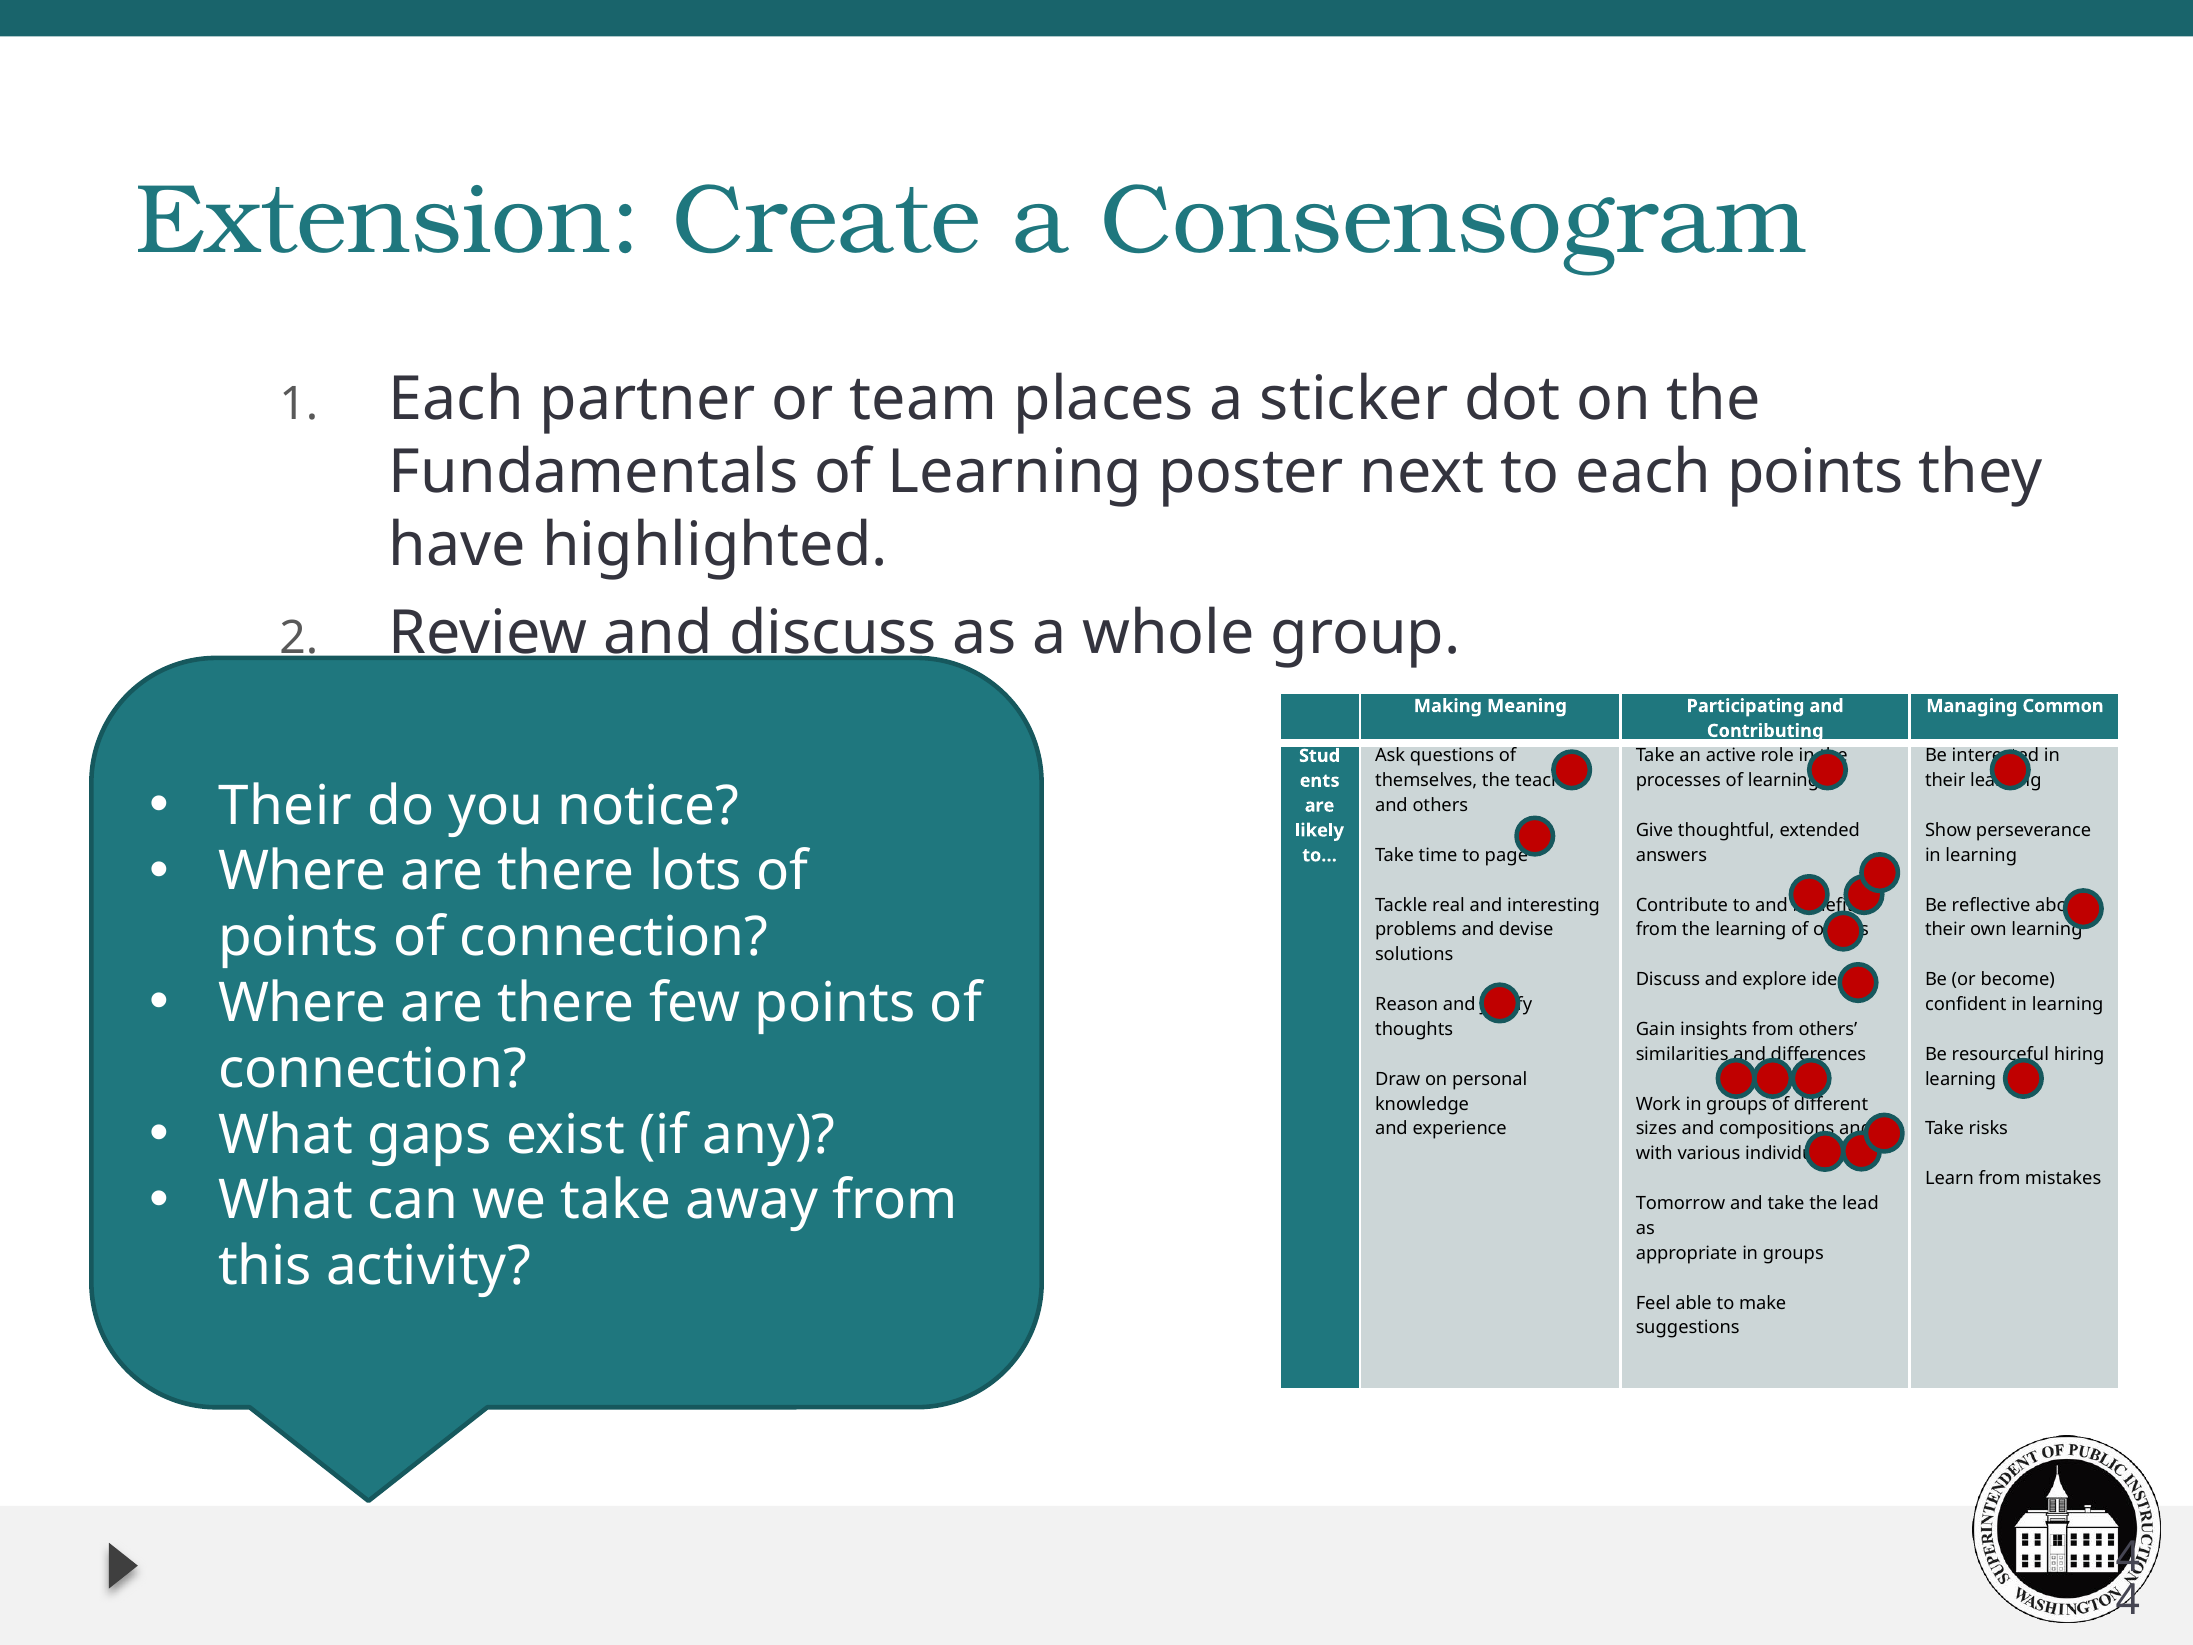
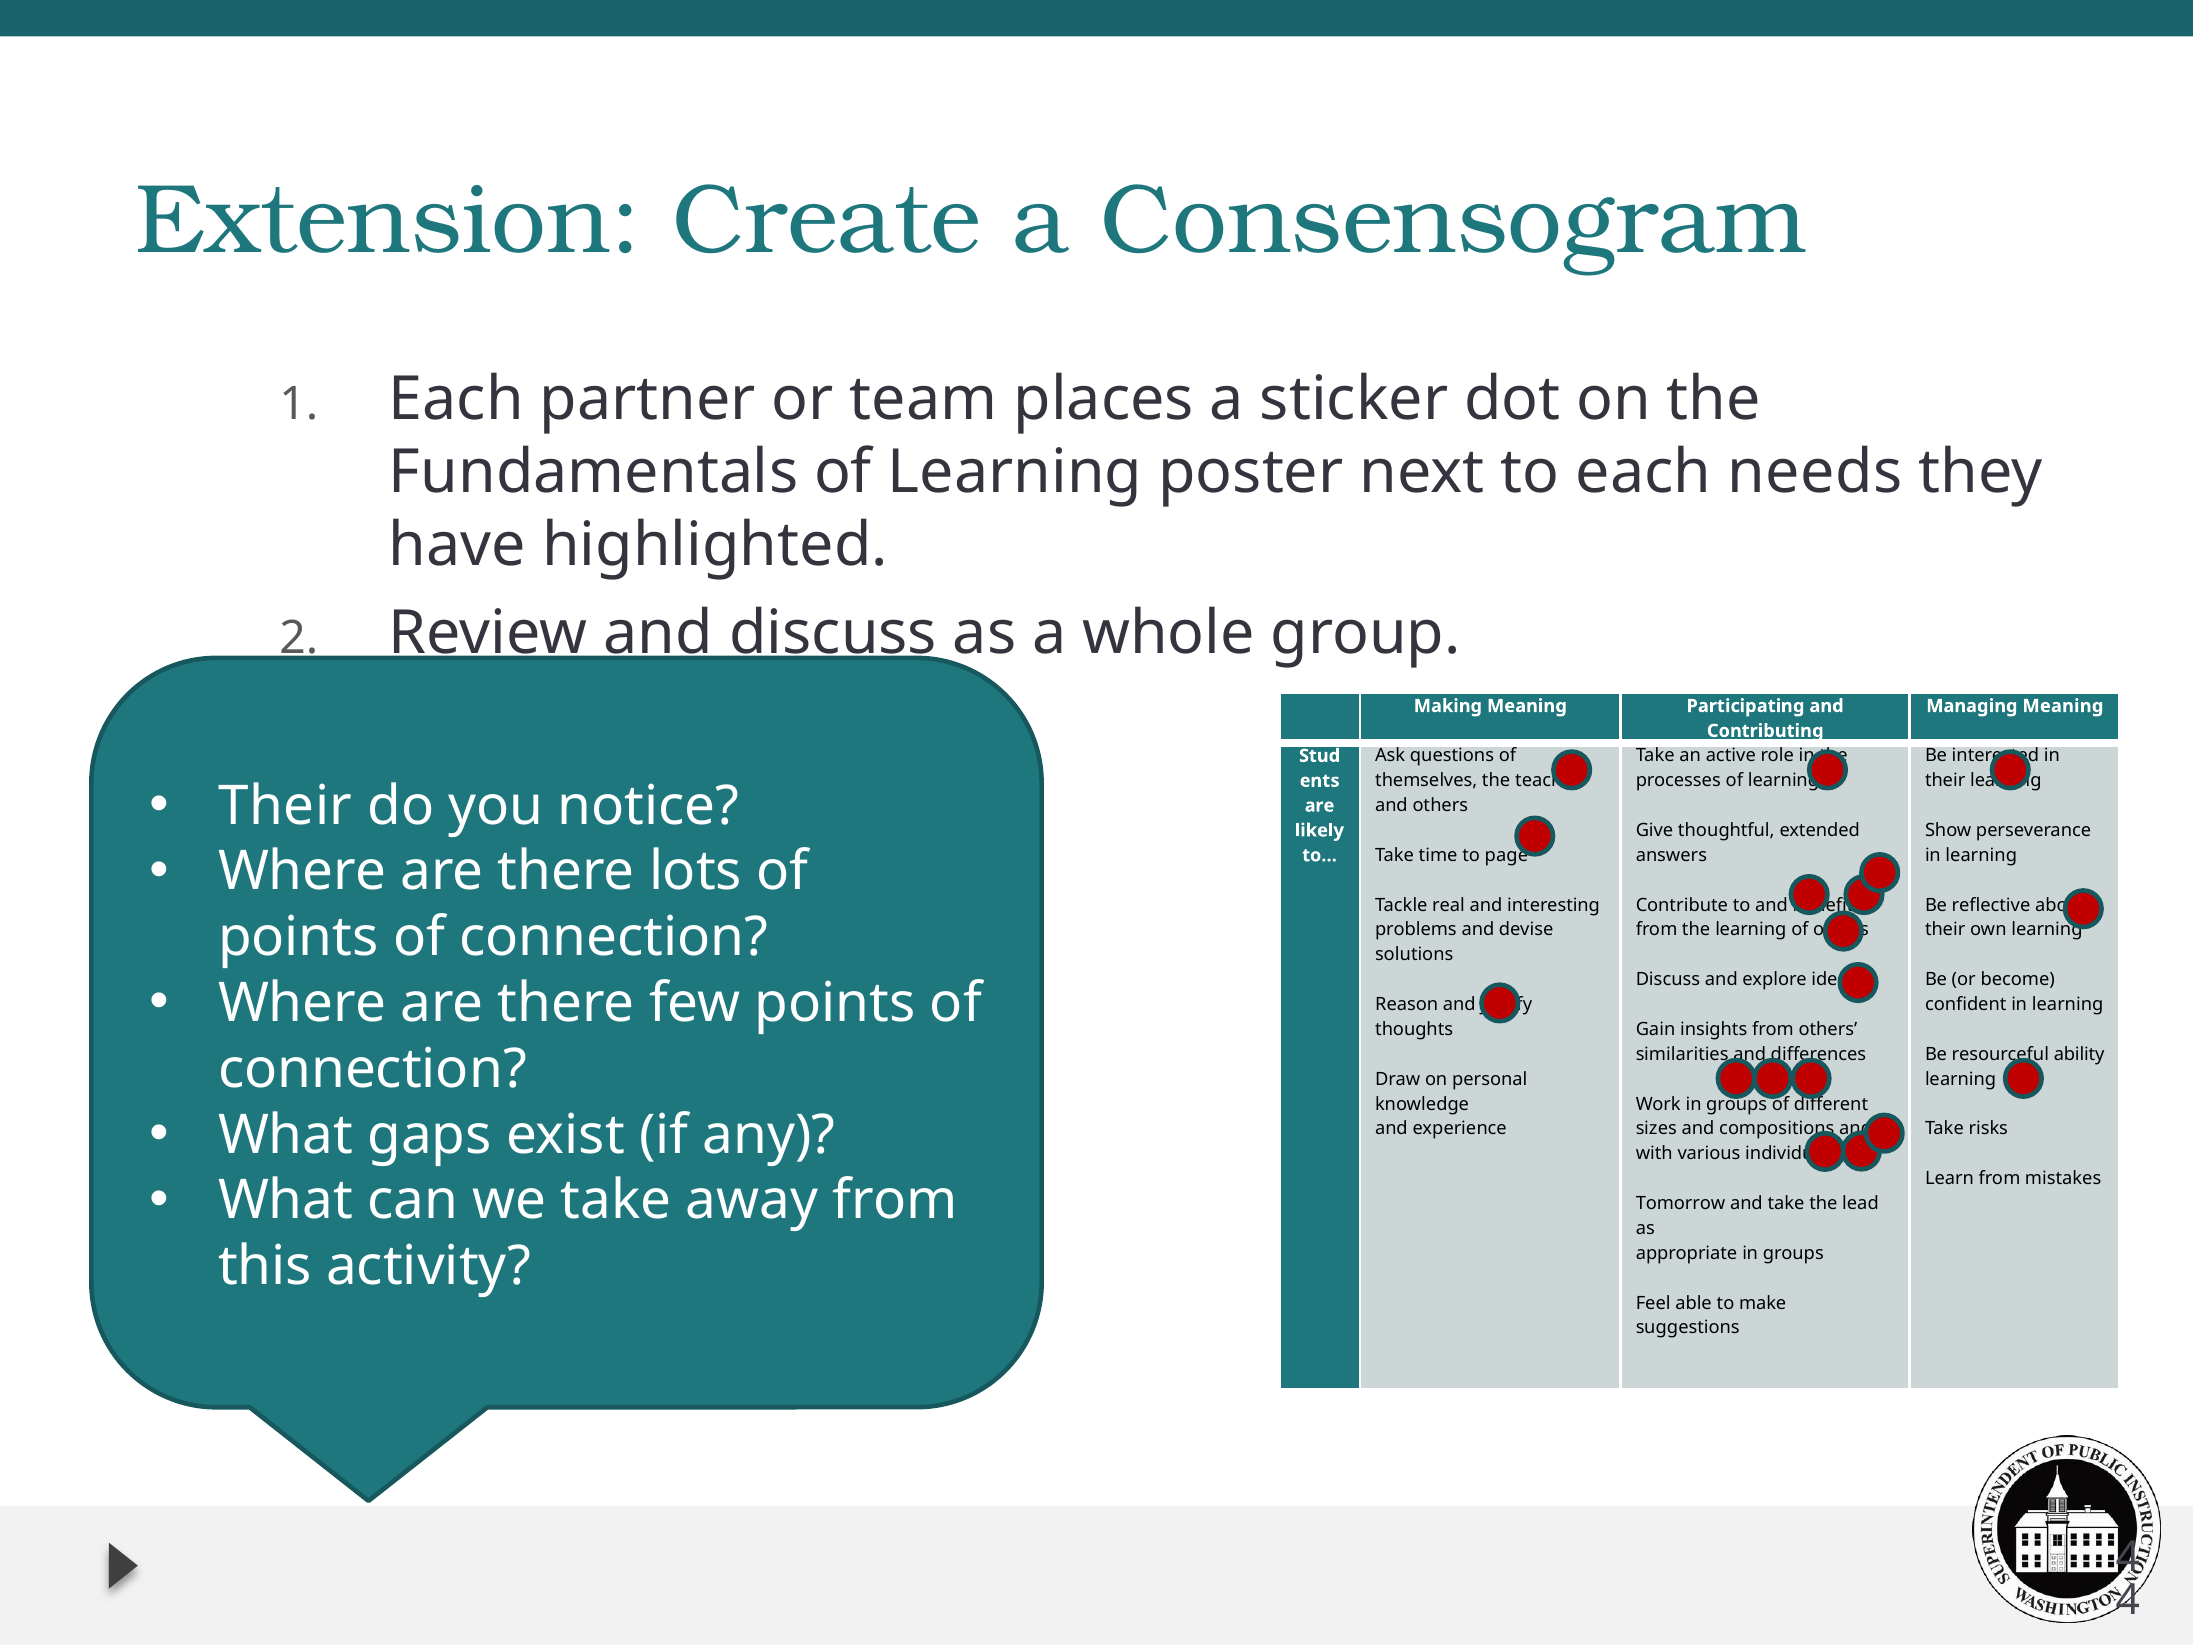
each points: points -> needs
Managing Common: Common -> Meaning
hiring: hiring -> ability
